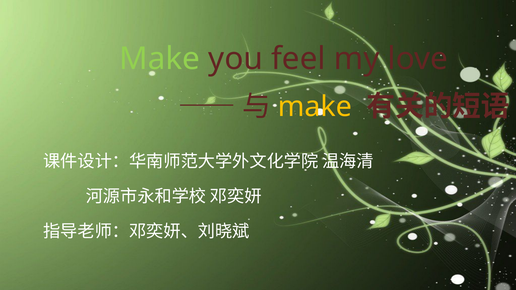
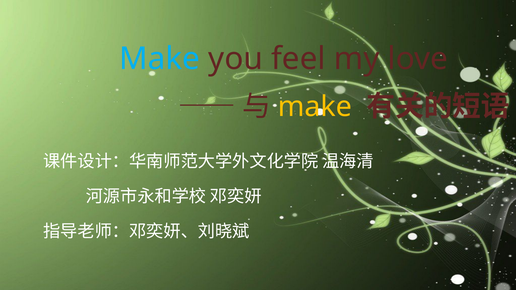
Make at (160, 59) colour: light green -> light blue
